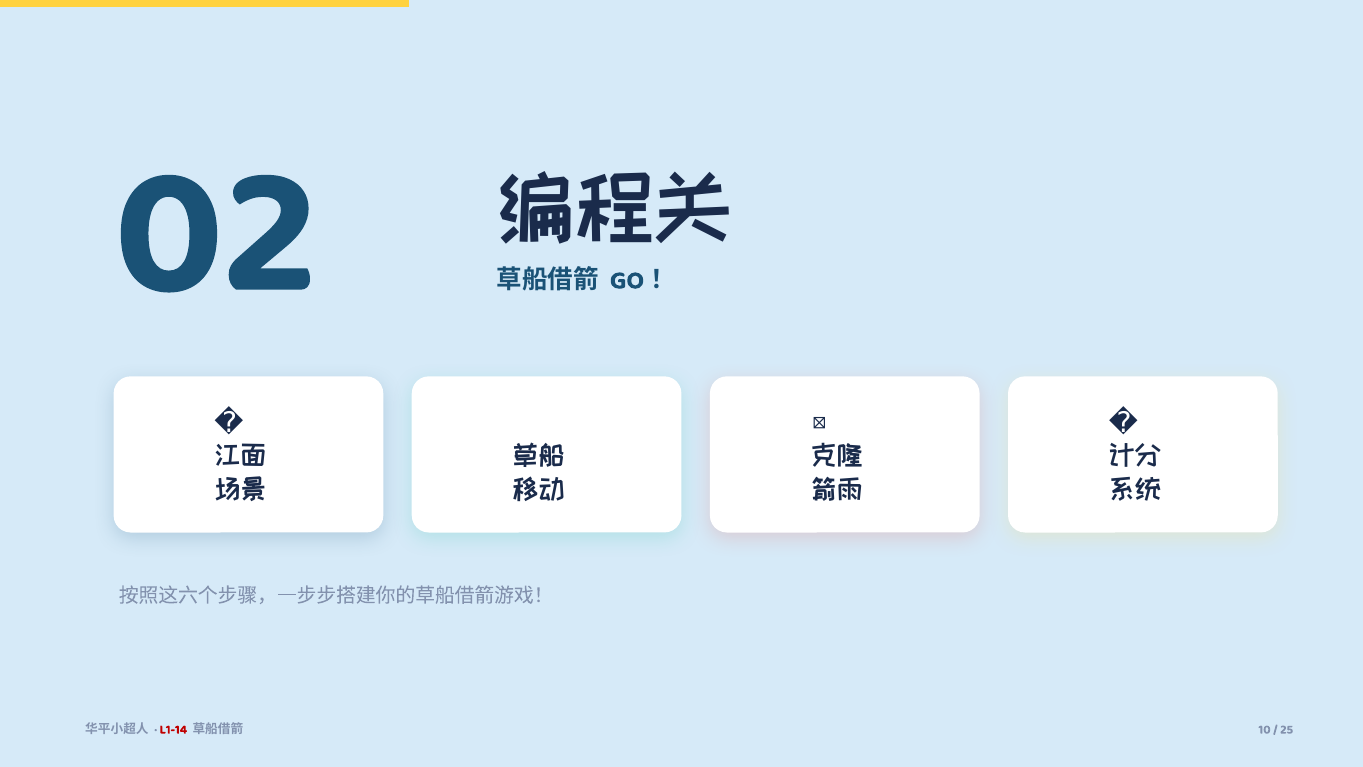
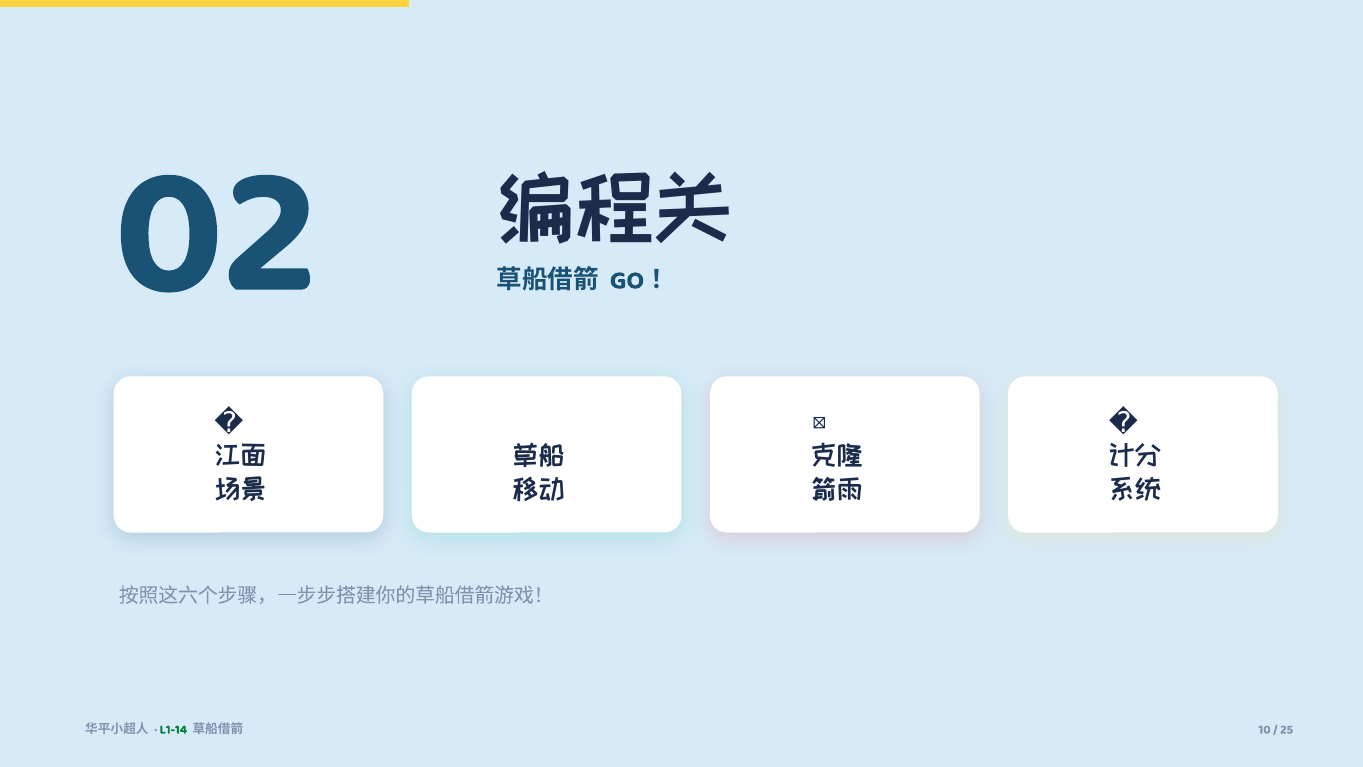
L1-14 colour: red -> green
